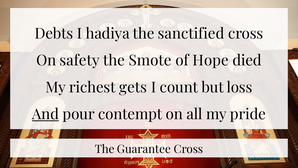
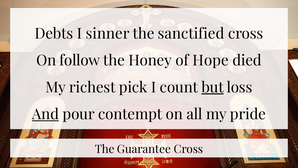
hadiya: hadiya -> sinner
safety: safety -> follow
Smote: Smote -> Honey
gets: gets -> pick
but underline: none -> present
